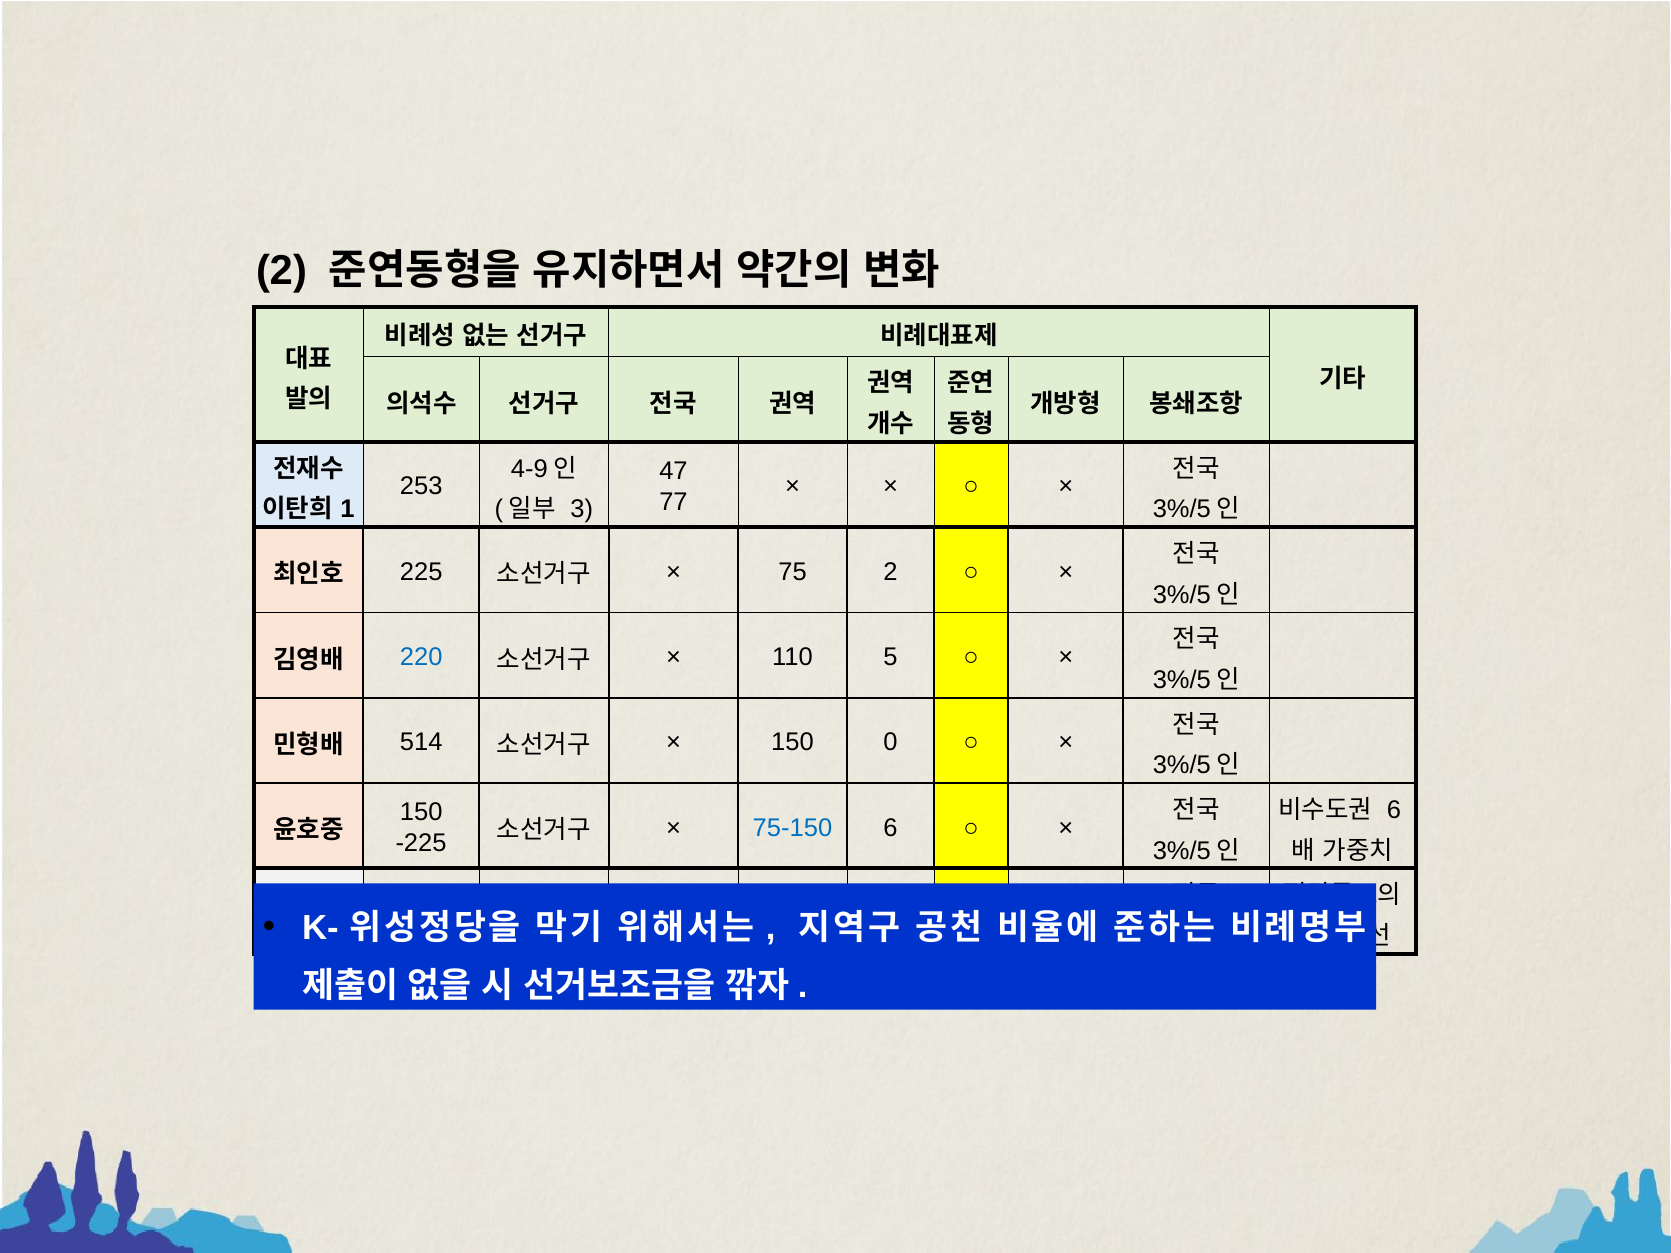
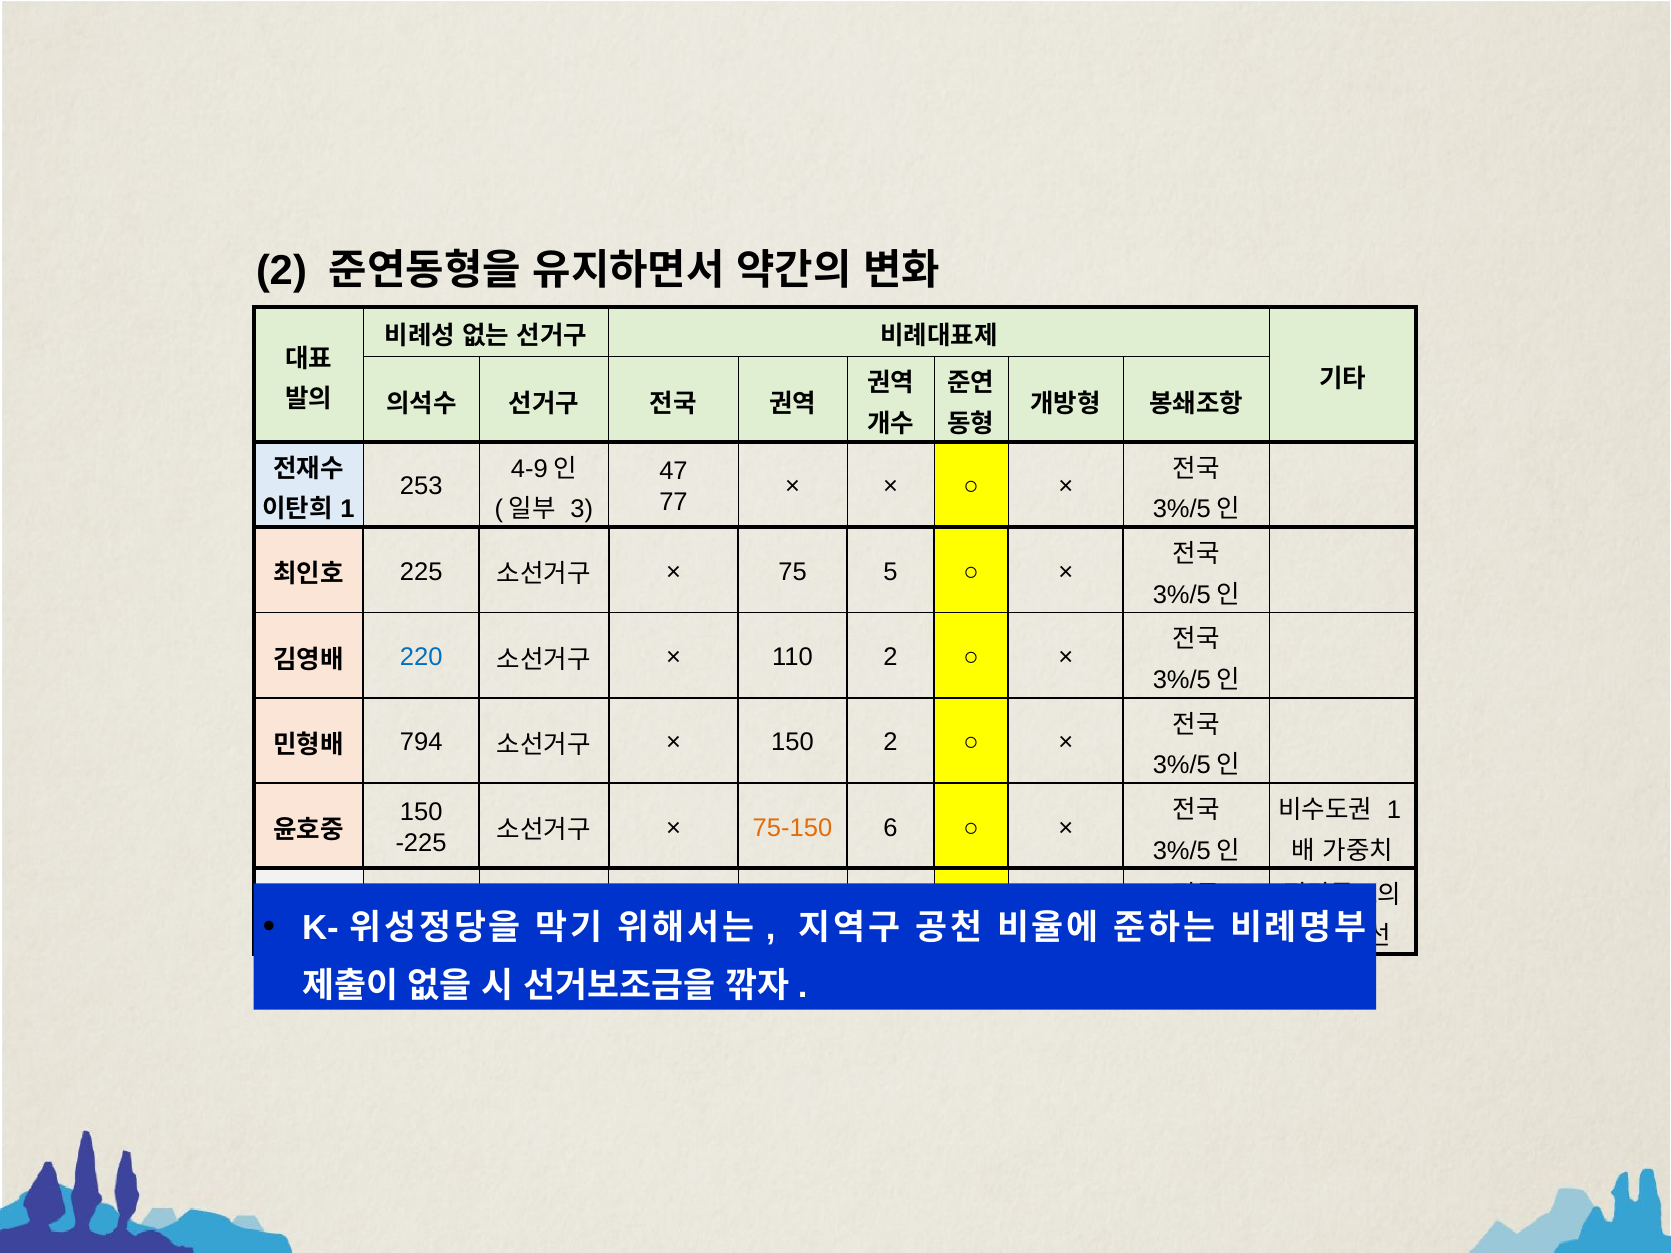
75 2: 2 -> 5
110 5: 5 -> 2
514: 514 -> 794
150 0: 0 -> 2
6 at (1394, 810): 6 -> 1
75-150 colour: blue -> orange
